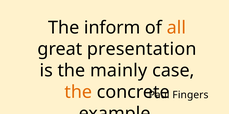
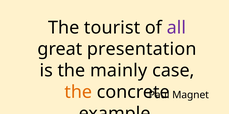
inform: inform -> tourist
all colour: orange -> purple
Fingers: Fingers -> Magnet
